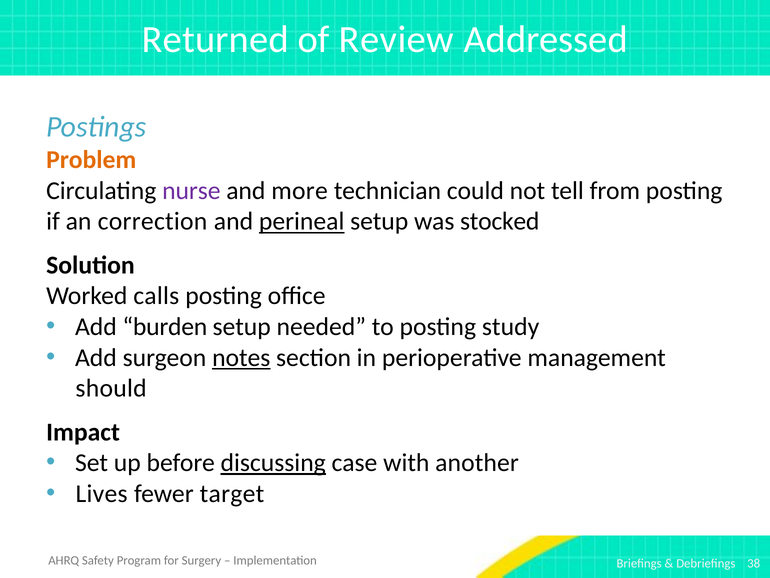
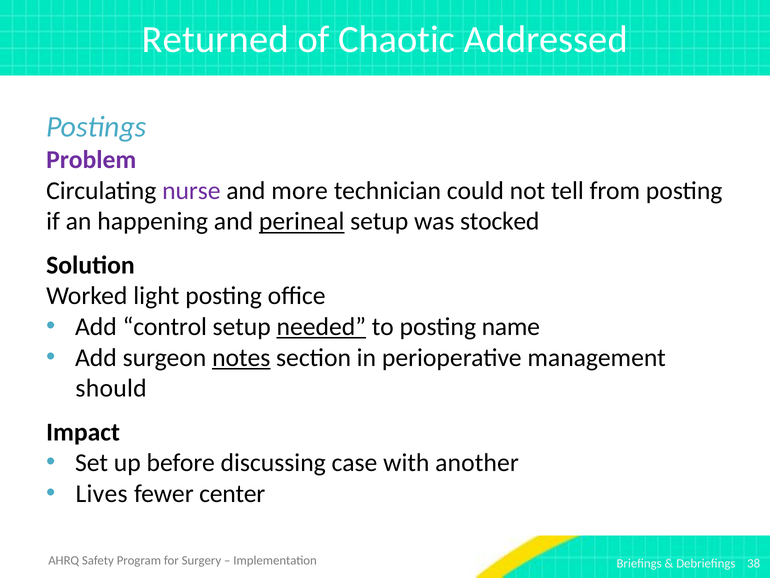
Review: Review -> Chaotic
Problem colour: orange -> purple
correction: correction -> happening
calls: calls -> light
burden: burden -> control
needed underline: none -> present
study: study -> name
discussing underline: present -> none
target: target -> center
